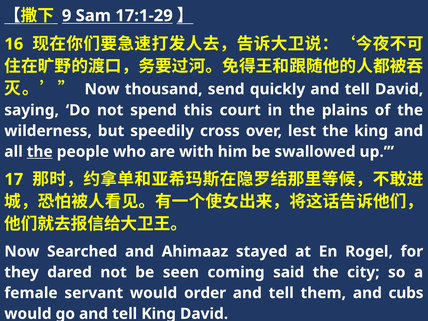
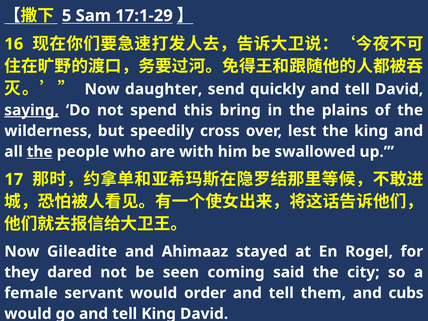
9: 9 -> 5
thousand: thousand -> daughter
saying underline: none -> present
court: court -> bring
Searched: Searched -> Gileadite
